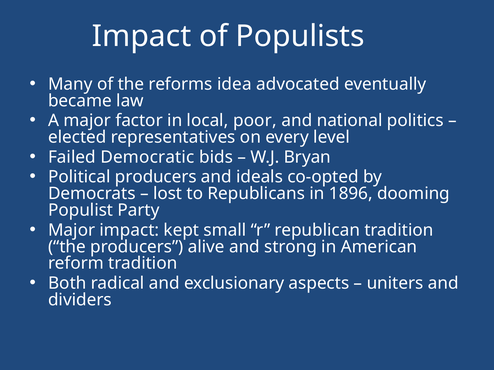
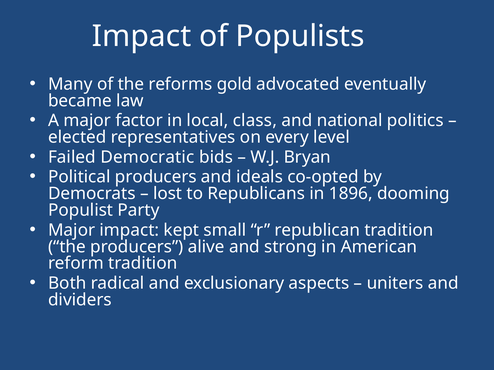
idea: idea -> gold
poor: poor -> class
